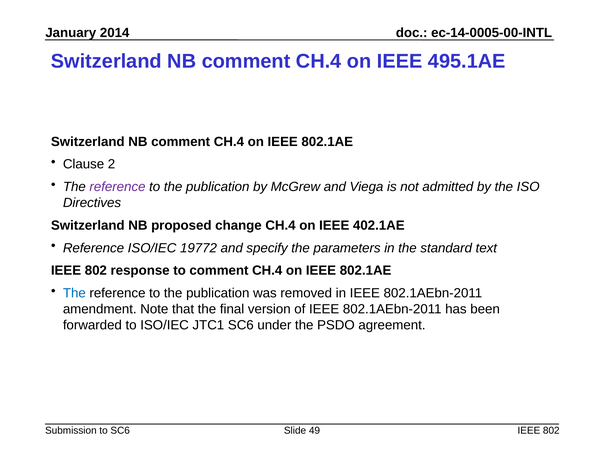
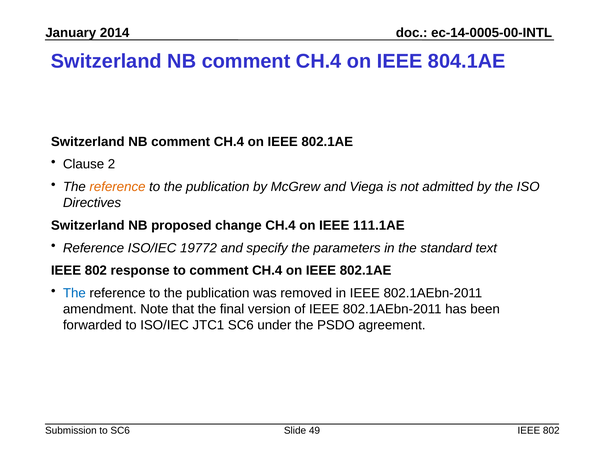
495.1AE: 495.1AE -> 804.1AE
reference at (117, 187) colour: purple -> orange
402.1AE: 402.1AE -> 111.1AE
